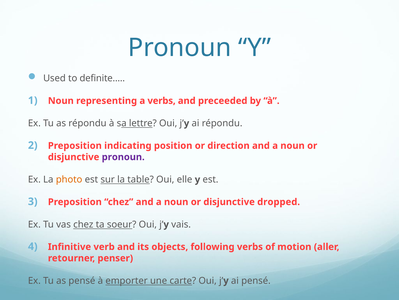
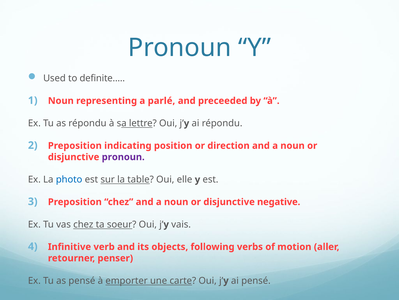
a verbs: verbs -> parlé
photo colour: orange -> blue
dropped: dropped -> negative
